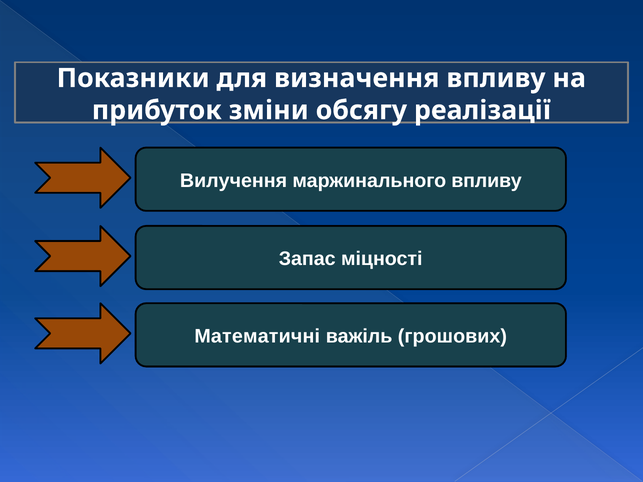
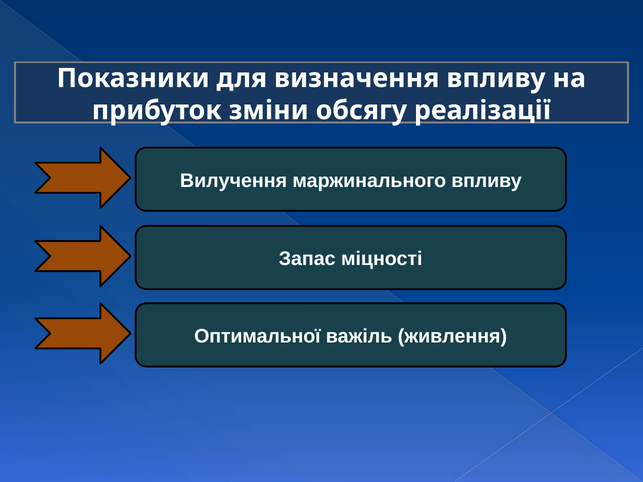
Математичні: Математичні -> Оптимальної
грошових: грошових -> живлення
